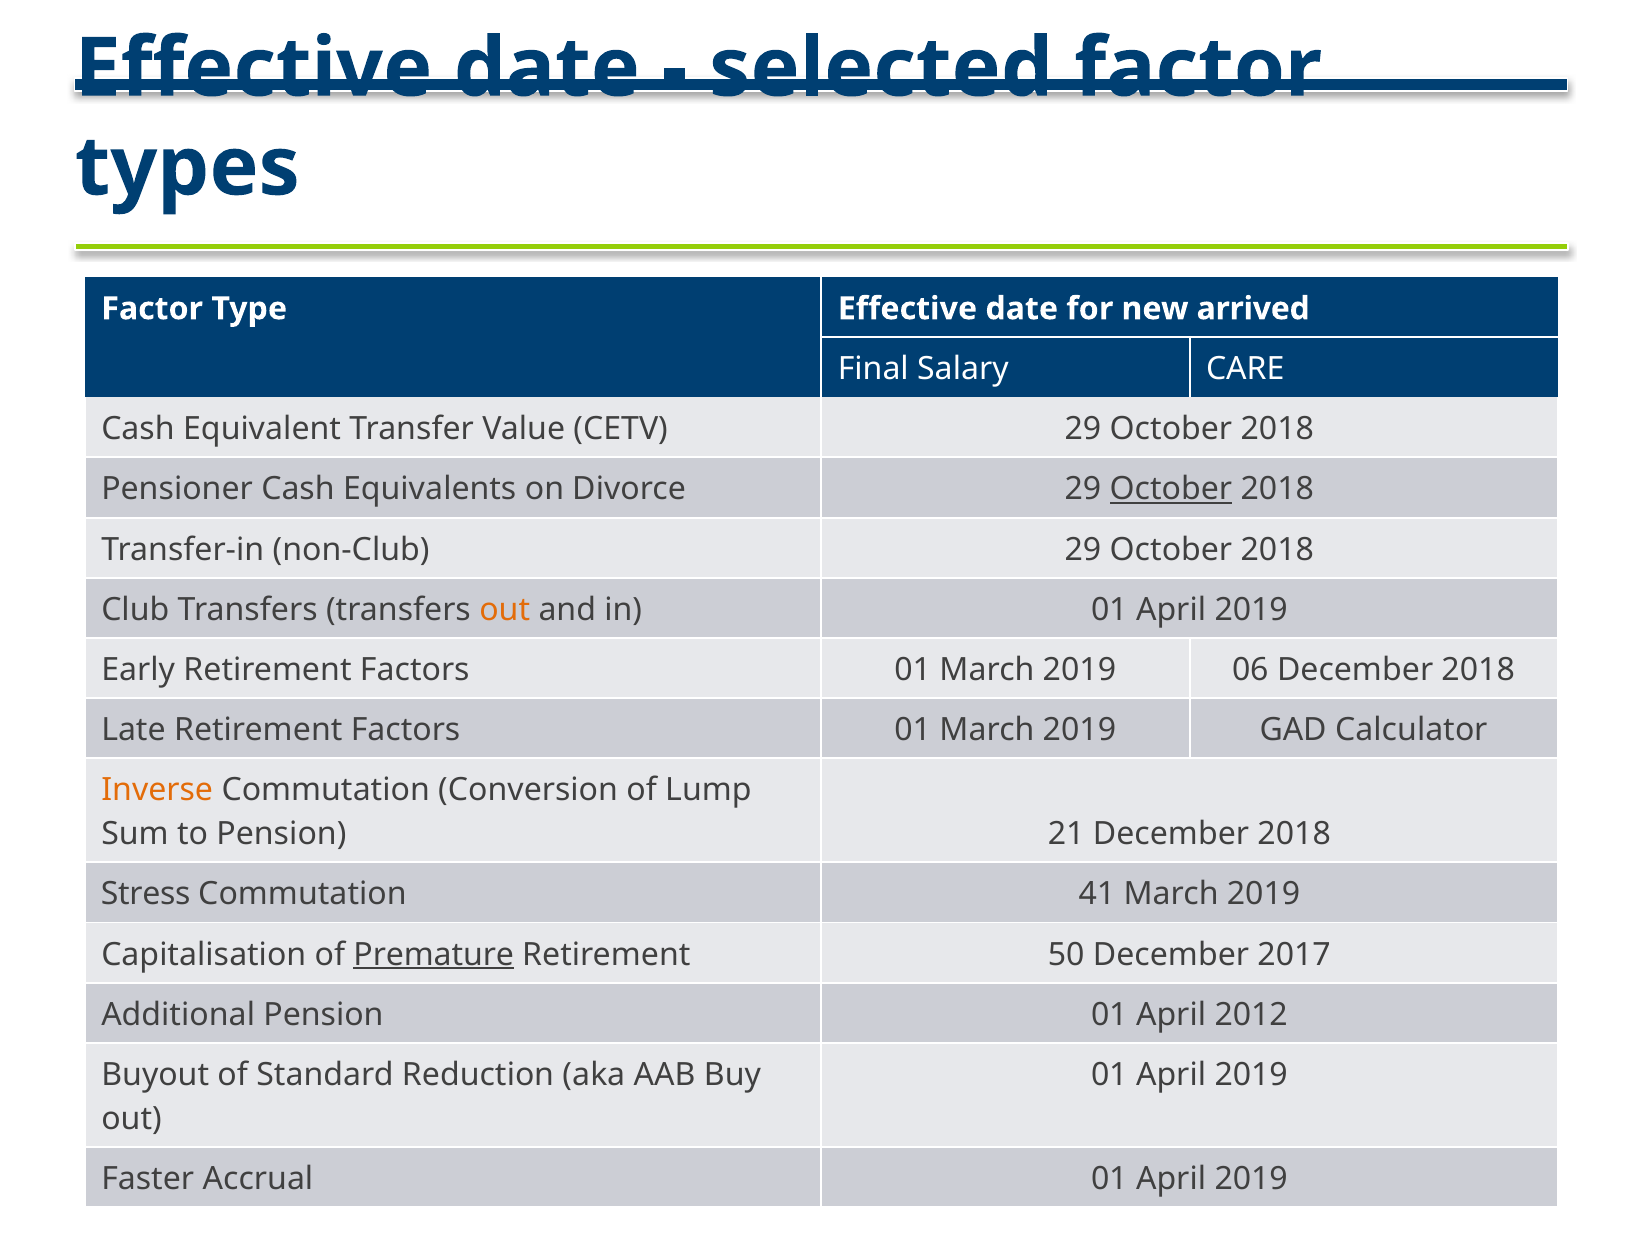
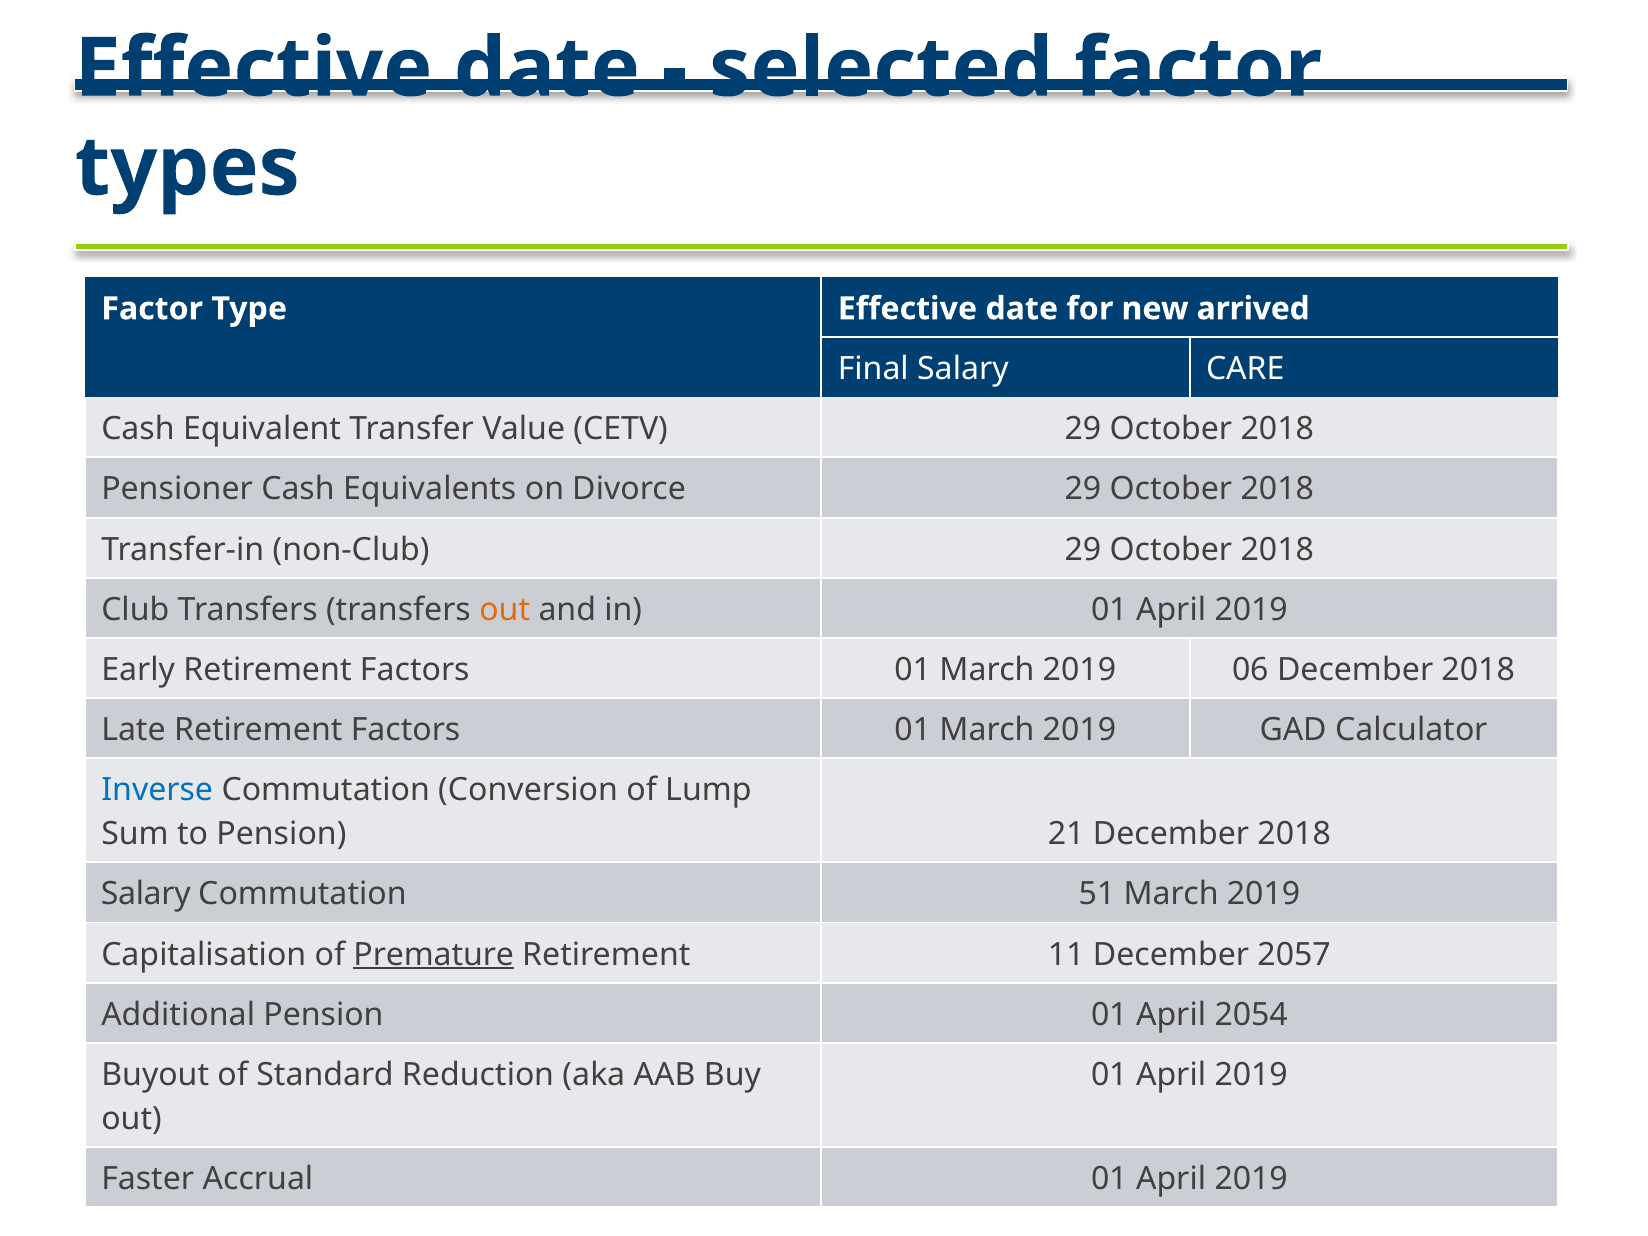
October at (1171, 489) underline: present -> none
Inverse colour: orange -> blue
Stress at (146, 894): Stress -> Salary
41: 41 -> 51
50: 50 -> 11
2017: 2017 -> 2057
2012: 2012 -> 2054
